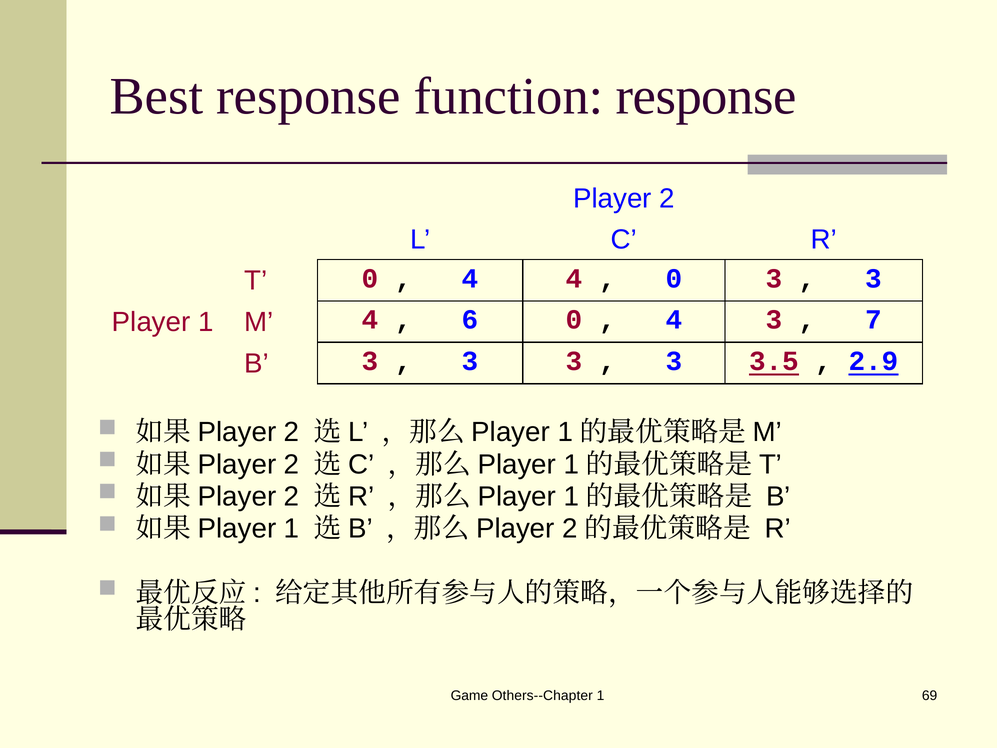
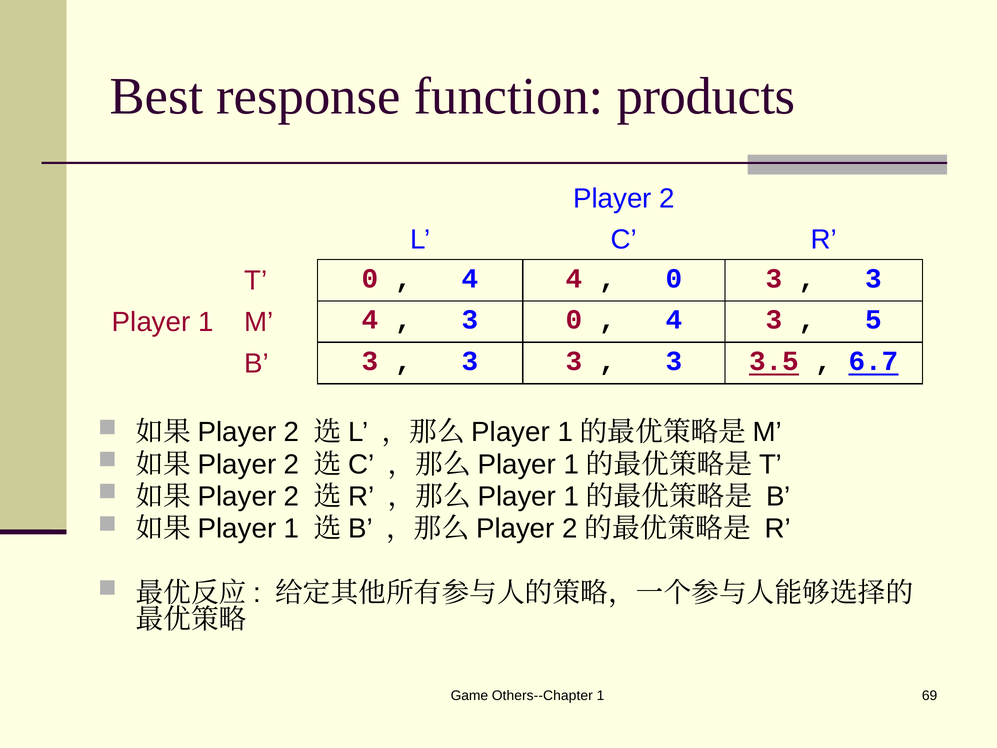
function response: response -> products
6 at (470, 320): 6 -> 3
7: 7 -> 5
2.9: 2.9 -> 6.7
